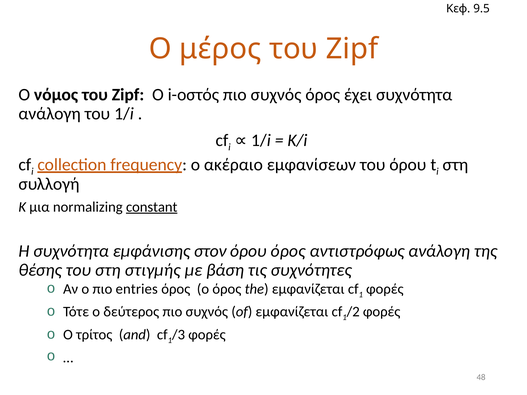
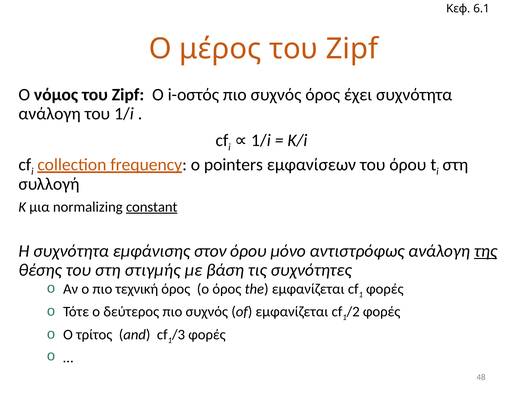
9.5: 9.5 -> 6.1
ακέραιο: ακέραιο -> pointers
όρου όρος: όρος -> μόνο
της underline: none -> present
entries: entries -> τεχνική
